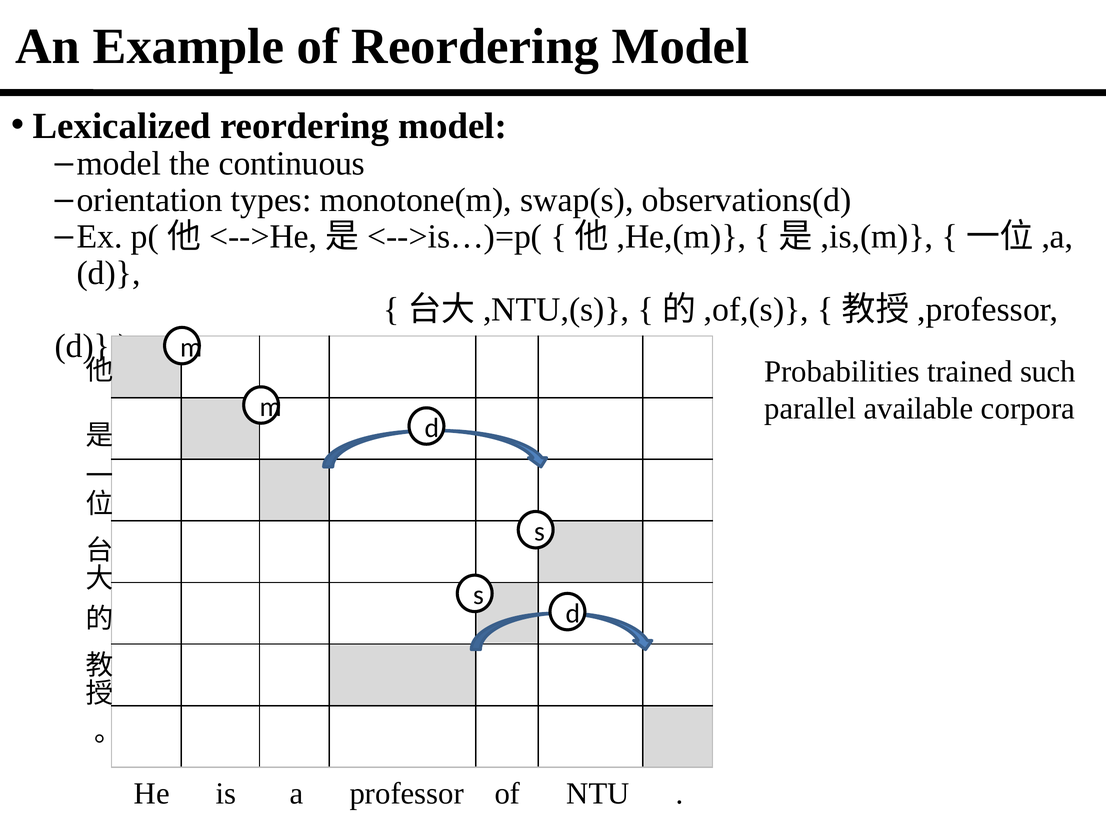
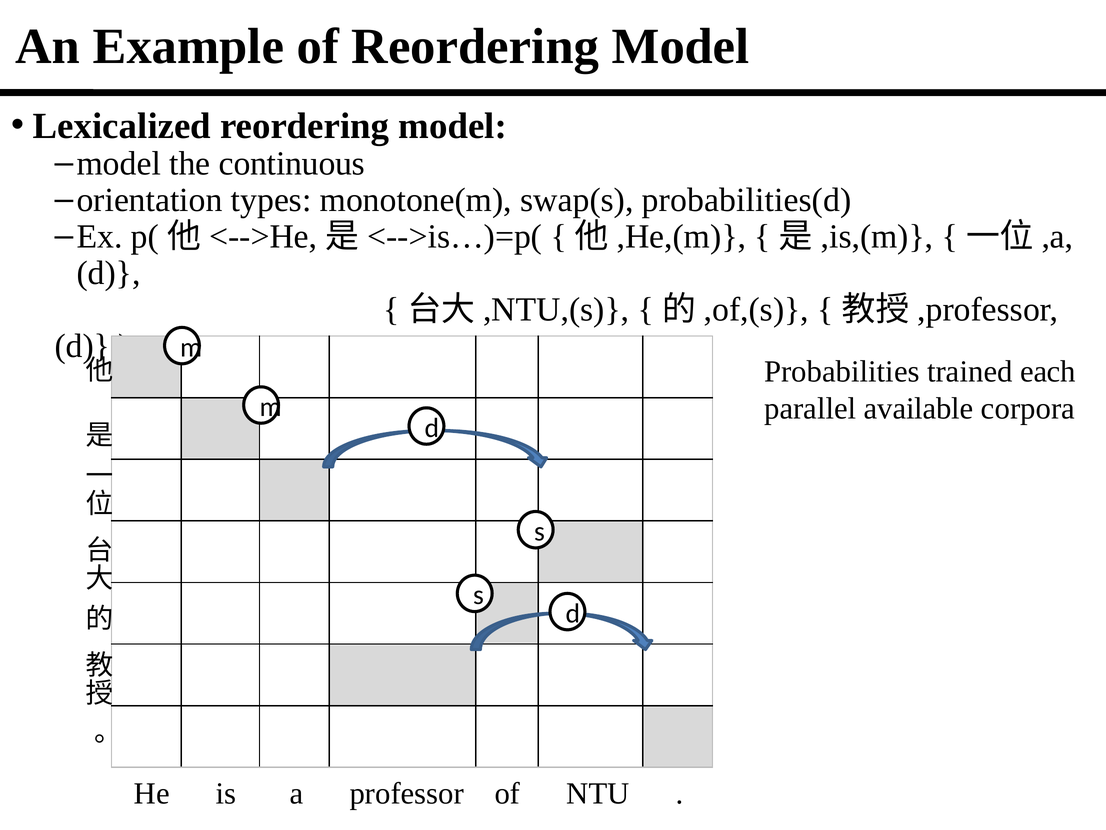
observations(d: observations(d -> probabilities(d
such: such -> each
